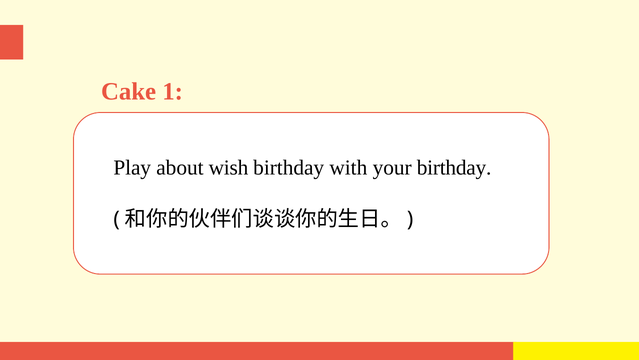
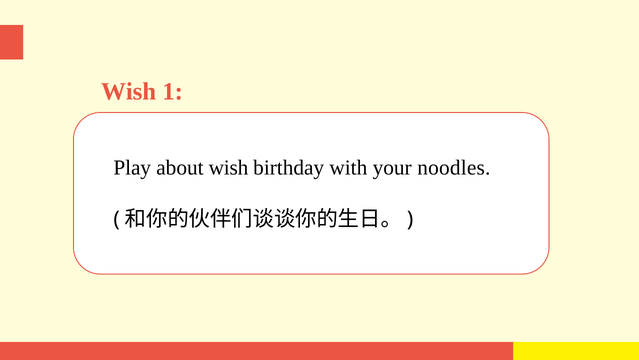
Cake at (129, 91): Cake -> Wish
your birthday: birthday -> noodles
